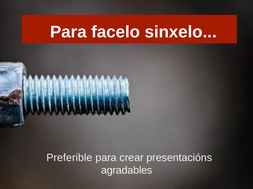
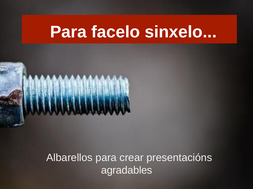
Preferible: Preferible -> Albarellos
